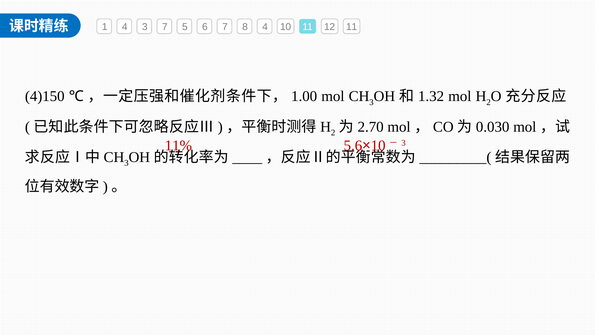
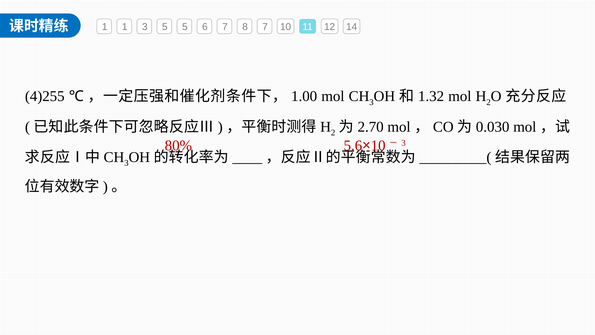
1 4: 4 -> 1
3 7: 7 -> 5
8 4: 4 -> 7
12 11: 11 -> 14
4)150: 4)150 -> 4)255
11%: 11% -> 80%
